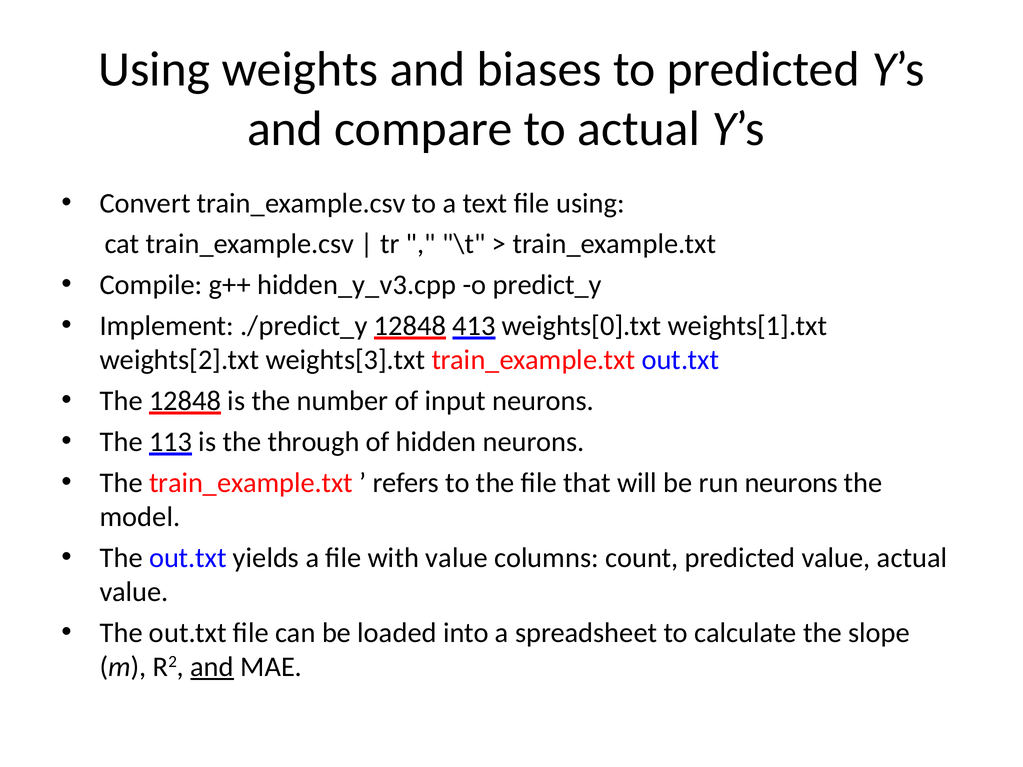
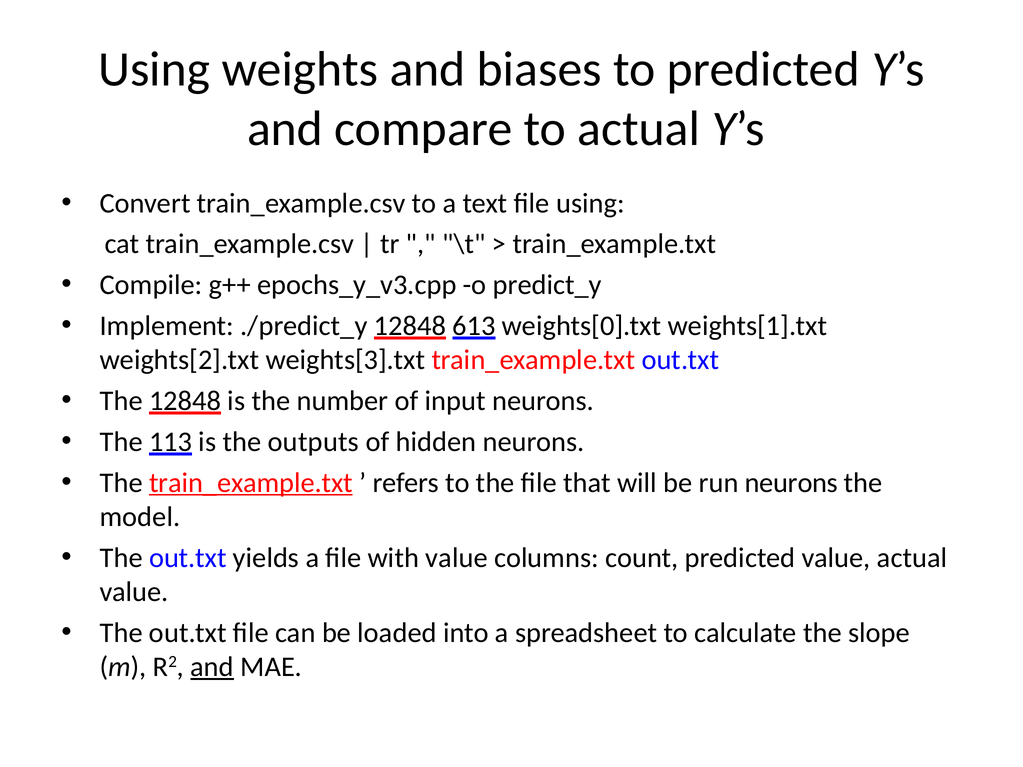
hidden_y_v3.cpp: hidden_y_v3.cpp -> epochs_y_v3.cpp
413: 413 -> 613
through: through -> outputs
train_example.txt at (251, 483) underline: none -> present
